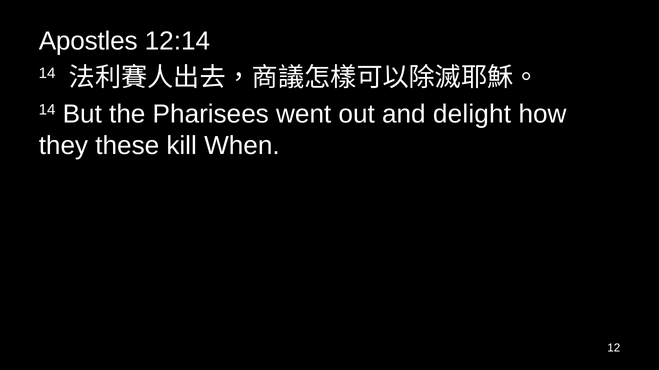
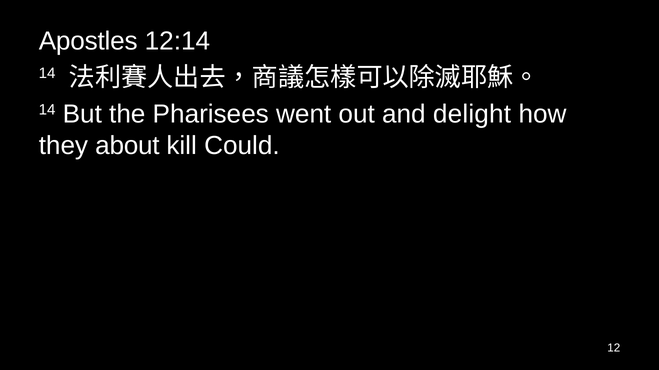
these: these -> about
When: When -> Could
